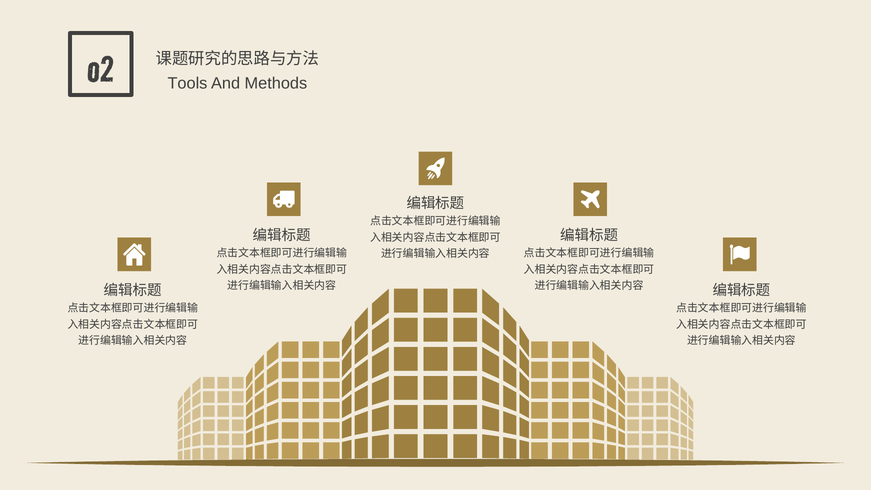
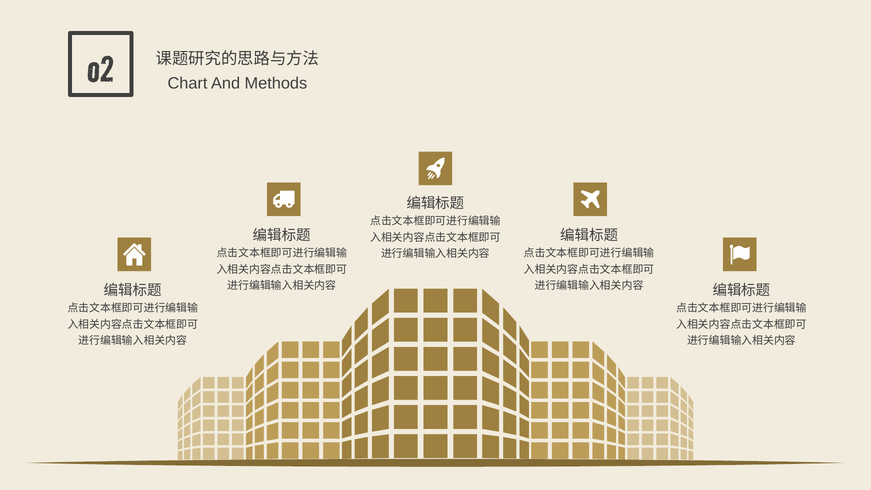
Tools: Tools -> Chart
